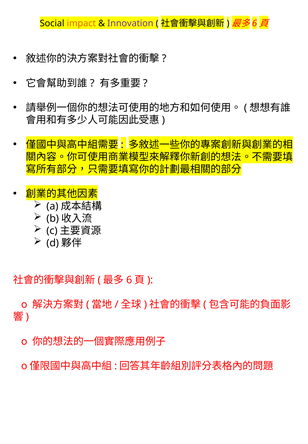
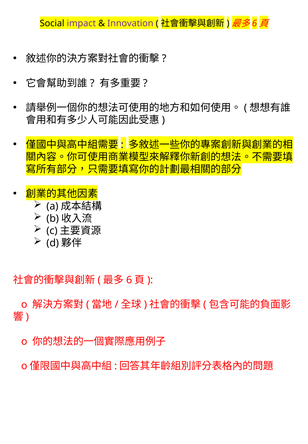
impact colour: orange -> purple
